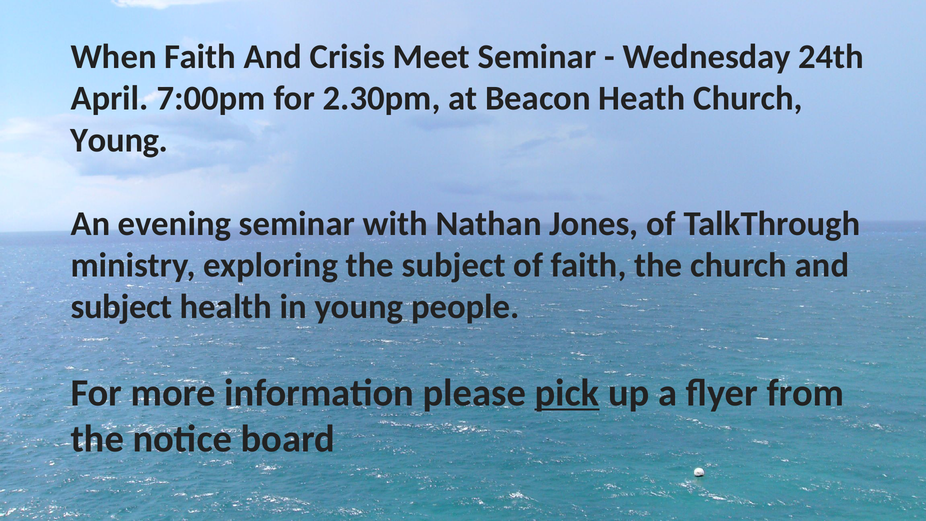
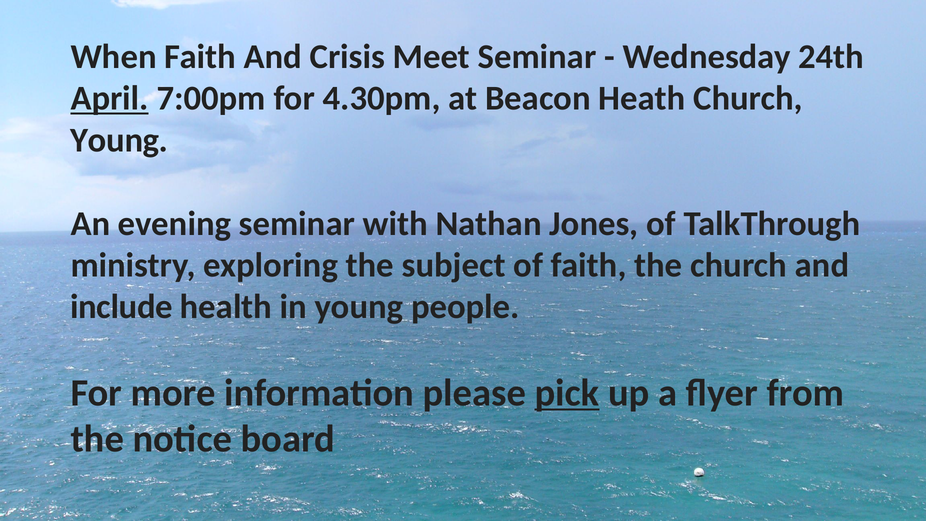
April underline: none -> present
2.30pm: 2.30pm -> 4.30pm
subject at (121, 307): subject -> include
